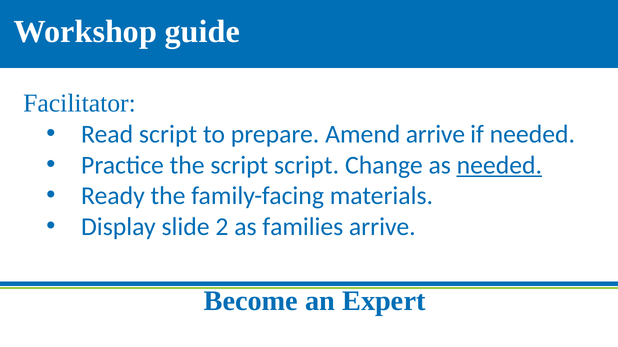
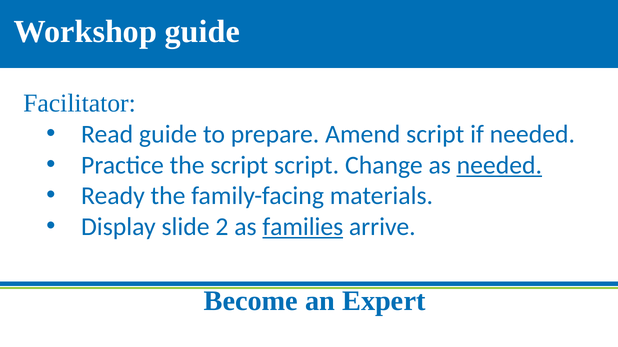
Read script: script -> guide
Amend arrive: arrive -> script
families underline: none -> present
